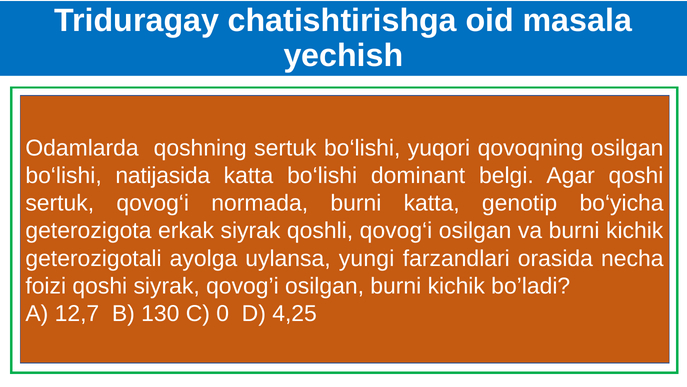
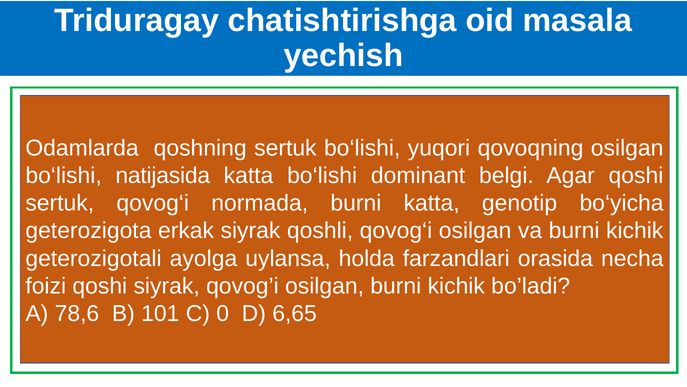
yungi: yungi -> holda
12,7: 12,7 -> 78,6
130: 130 -> 101
4,25: 4,25 -> 6,65
